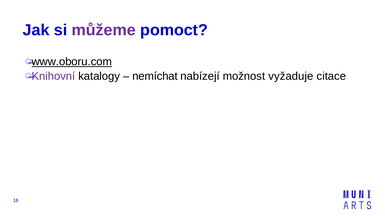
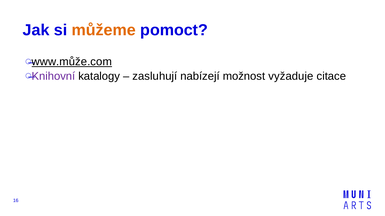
můžeme colour: purple -> orange
www.oboru.com: www.oboru.com -> www.může.com
nemíchat: nemíchat -> zasluhují
